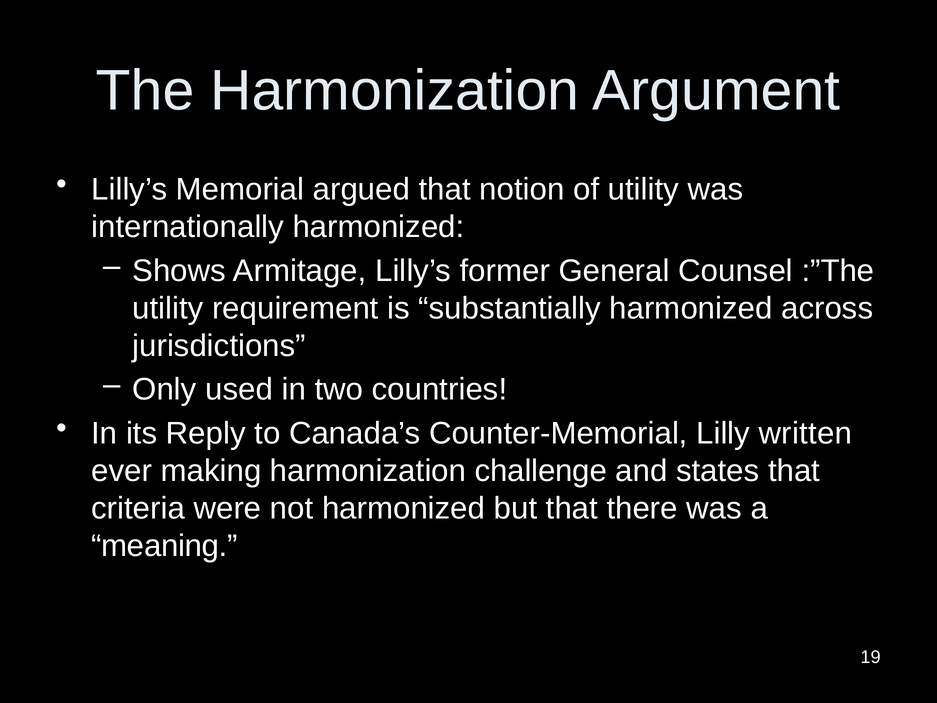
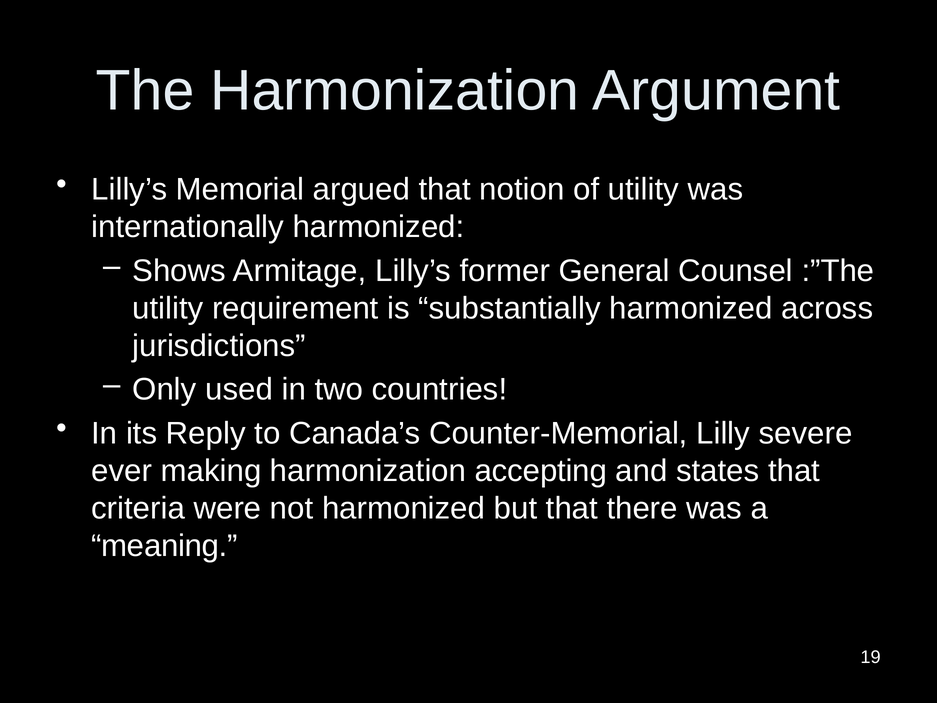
written: written -> severe
challenge: challenge -> accepting
